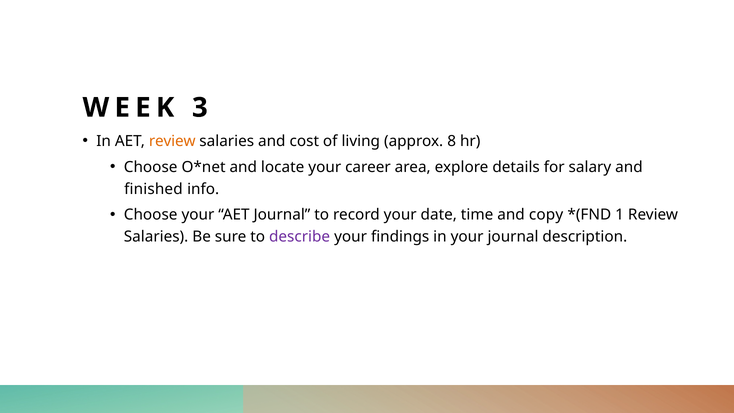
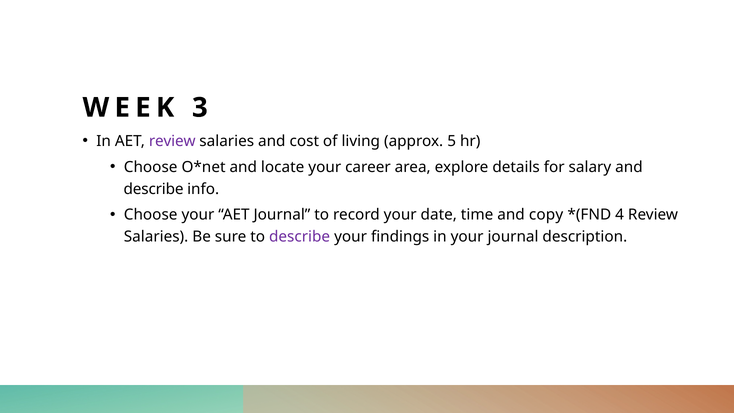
review at (172, 141) colour: orange -> purple
8: 8 -> 5
finished at (153, 189): finished -> describe
1: 1 -> 4
